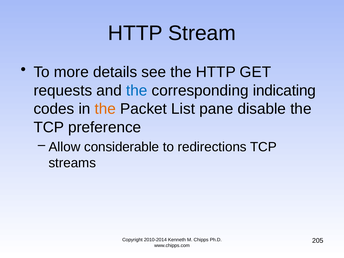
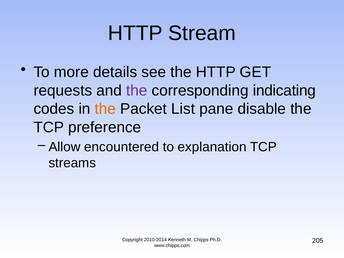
the at (137, 91) colour: blue -> purple
considerable: considerable -> encountered
redirections: redirections -> explanation
